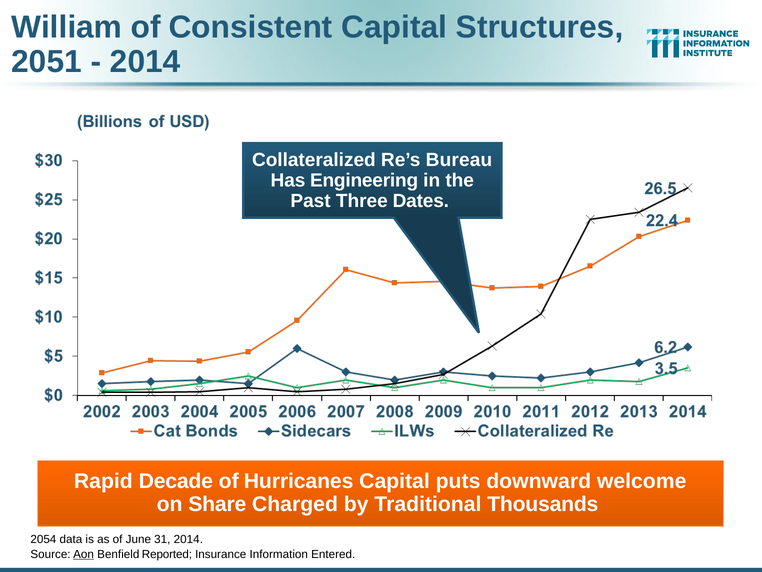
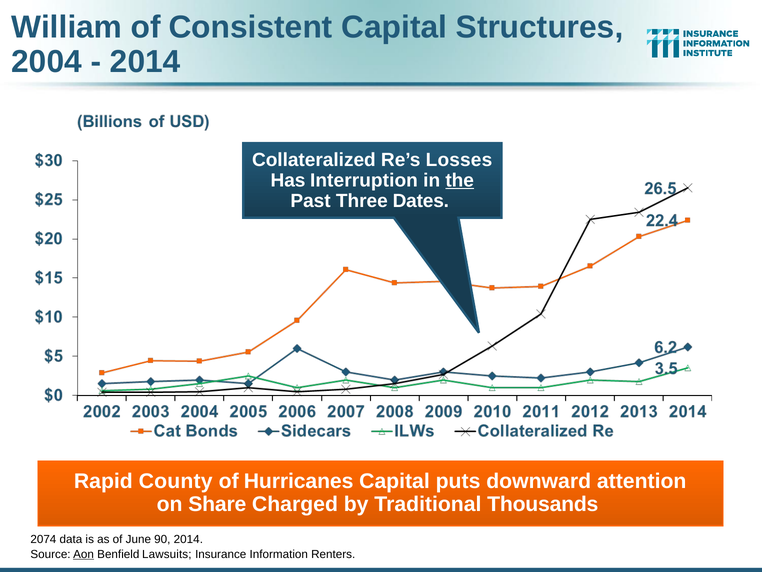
2051: 2051 -> 2004
Bureau: Bureau -> Losses
Engineering: Engineering -> Interruption
the underline: none -> present
Decade: Decade -> County
welcome: welcome -> attention
2054: 2054 -> 2074
31: 31 -> 90
Reported: Reported -> Lawsuits
Entered: Entered -> Renters
